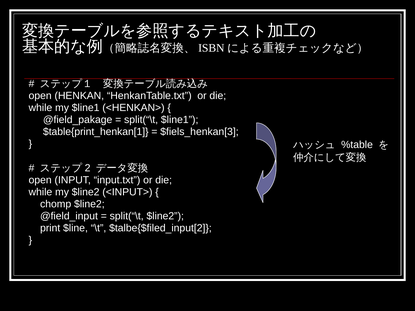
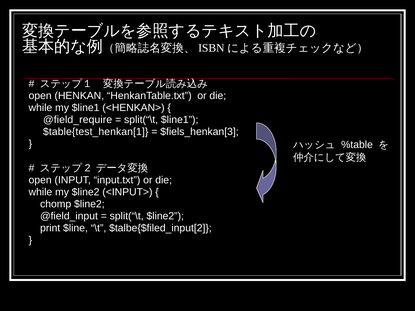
@field_pakage: @field_pakage -> @field_require
$table{print_henkan[1: $table{print_henkan[1 -> $table{test_henkan[1
